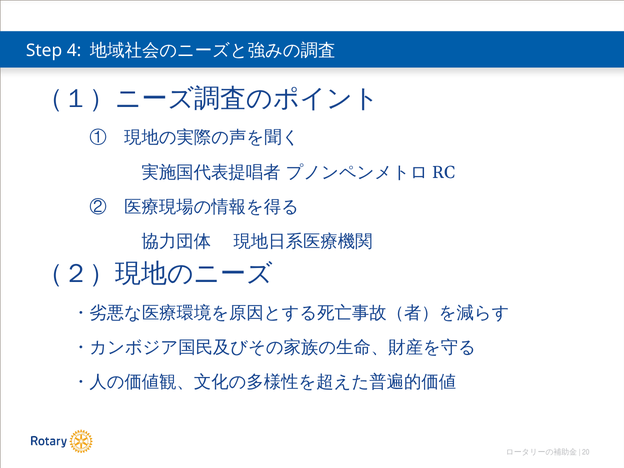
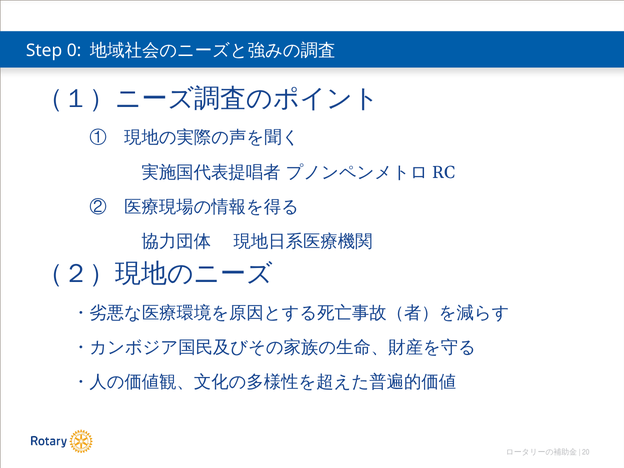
4: 4 -> 0
